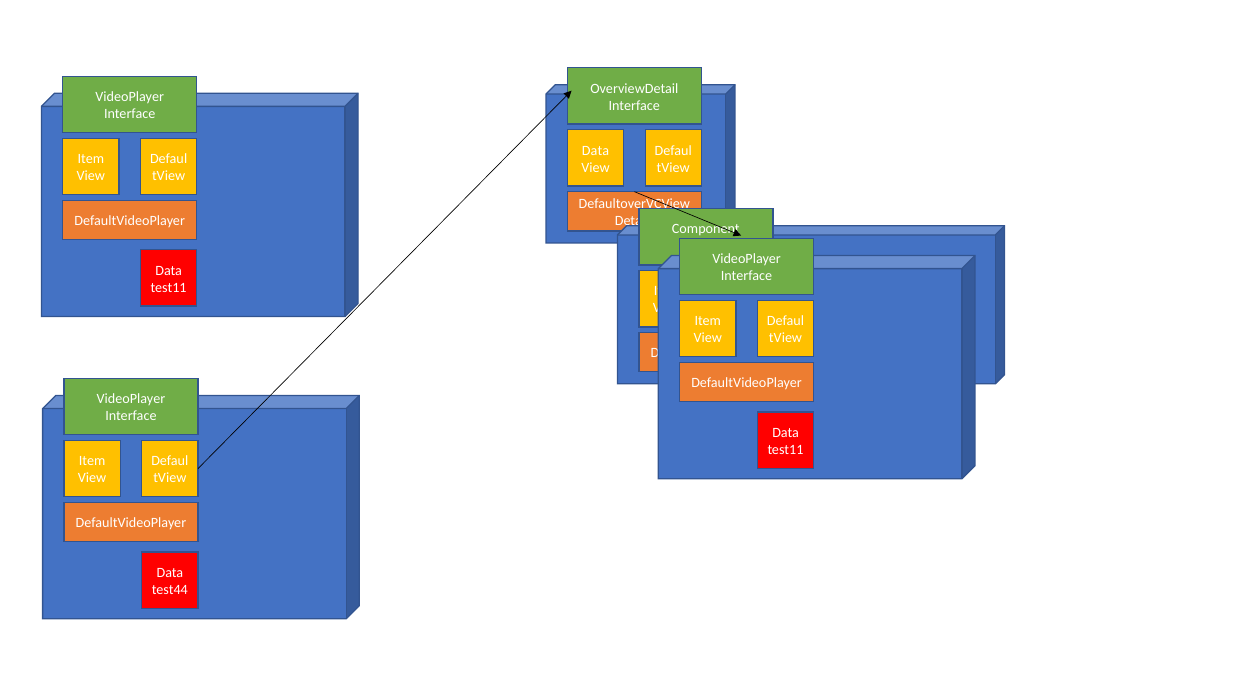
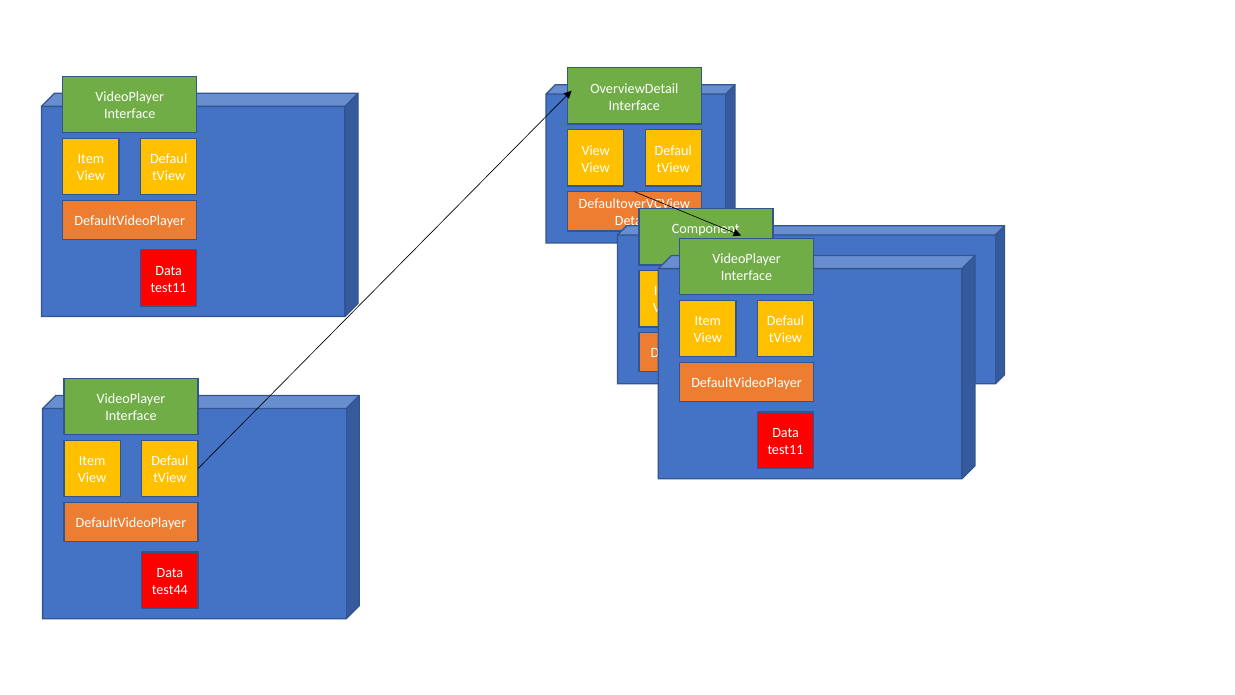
Data at (596, 150): Data -> View
